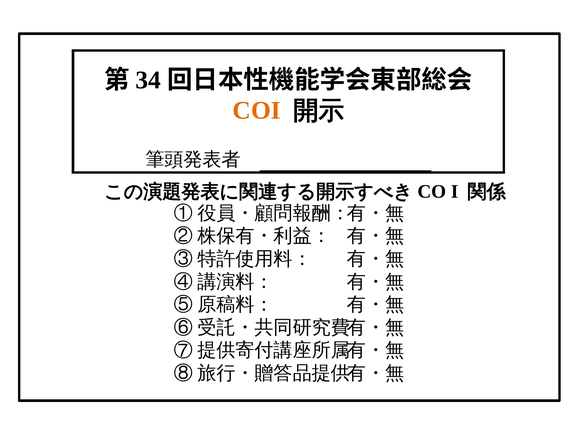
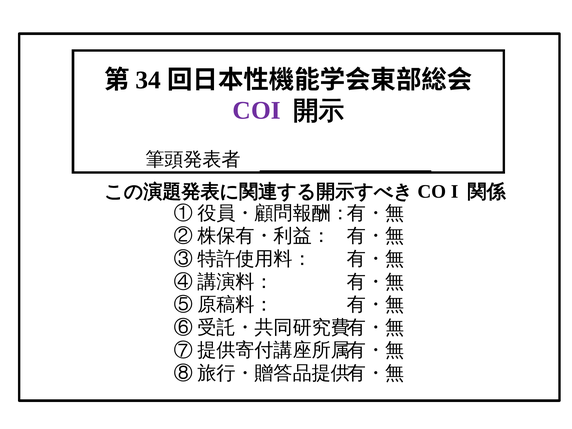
COI colour: orange -> purple
